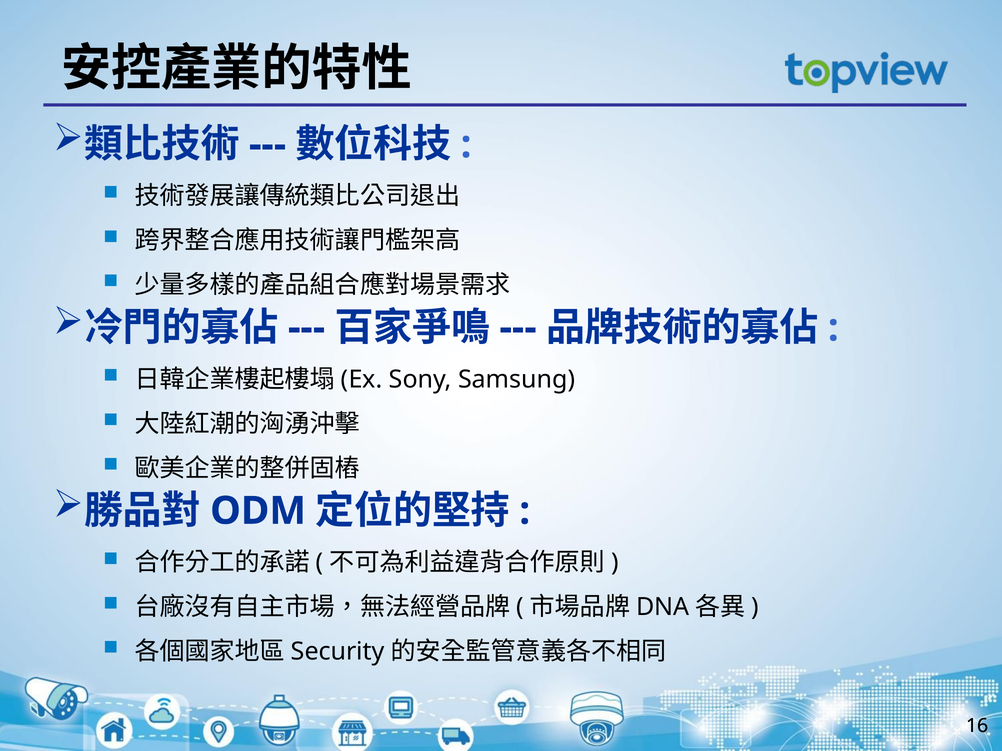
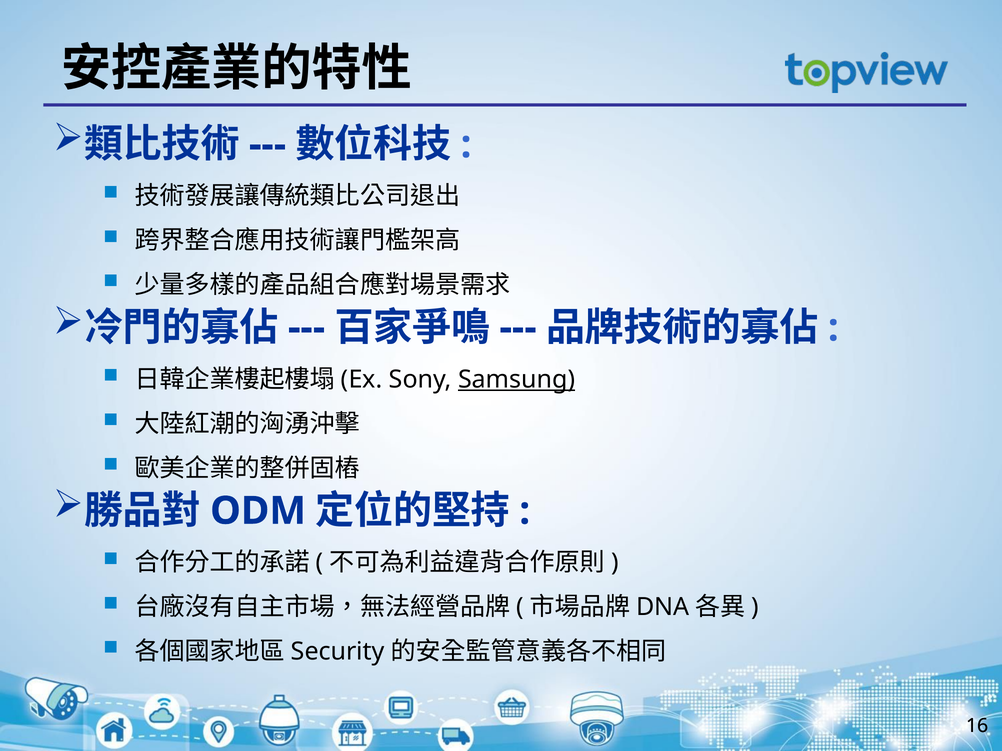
Samsung underline: none -> present
